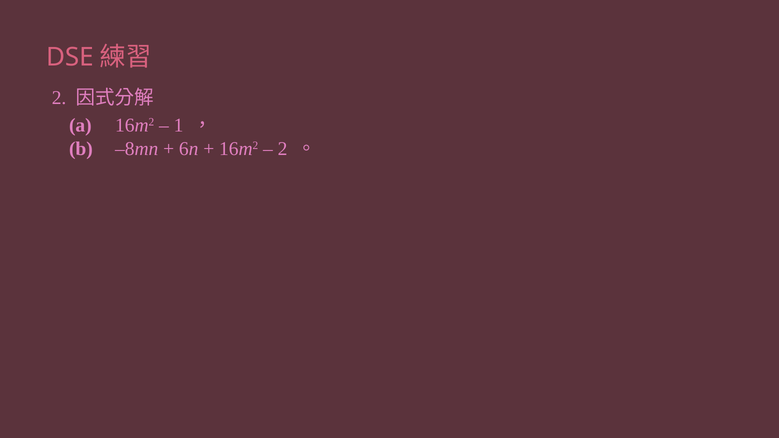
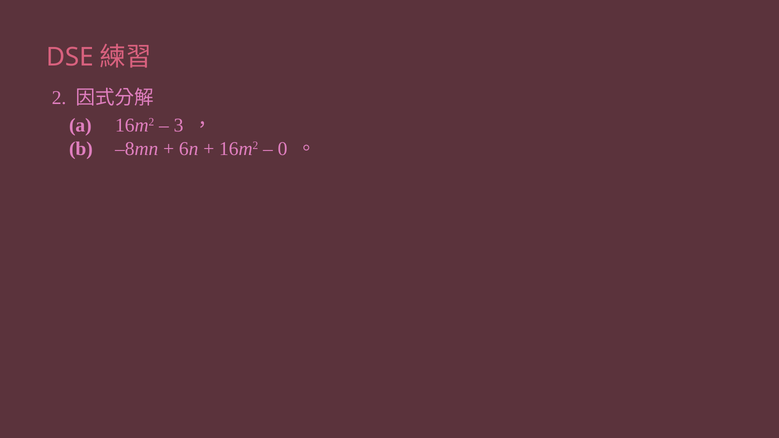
1: 1 -> 3
2 at (283, 149): 2 -> 0
